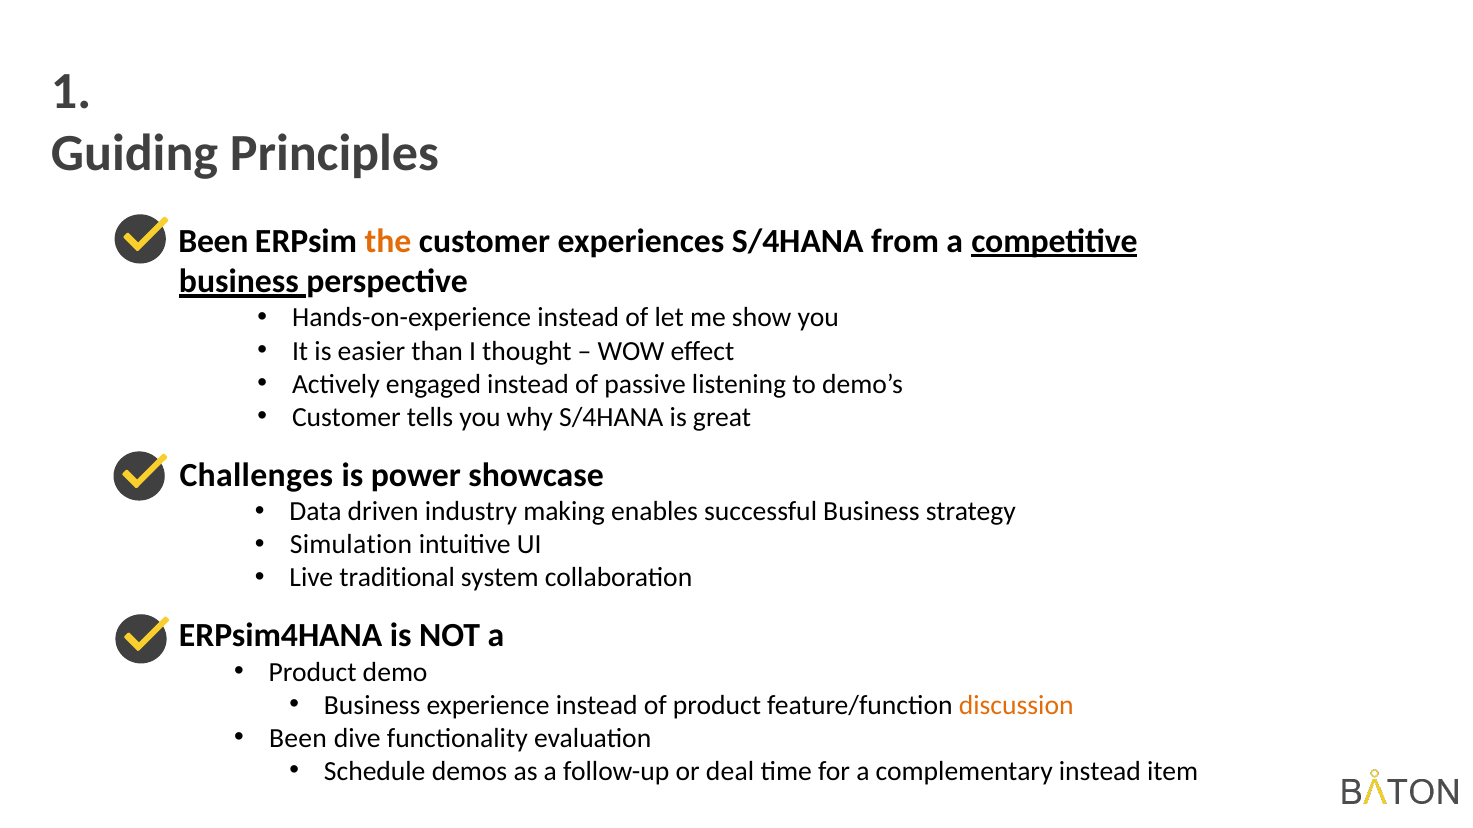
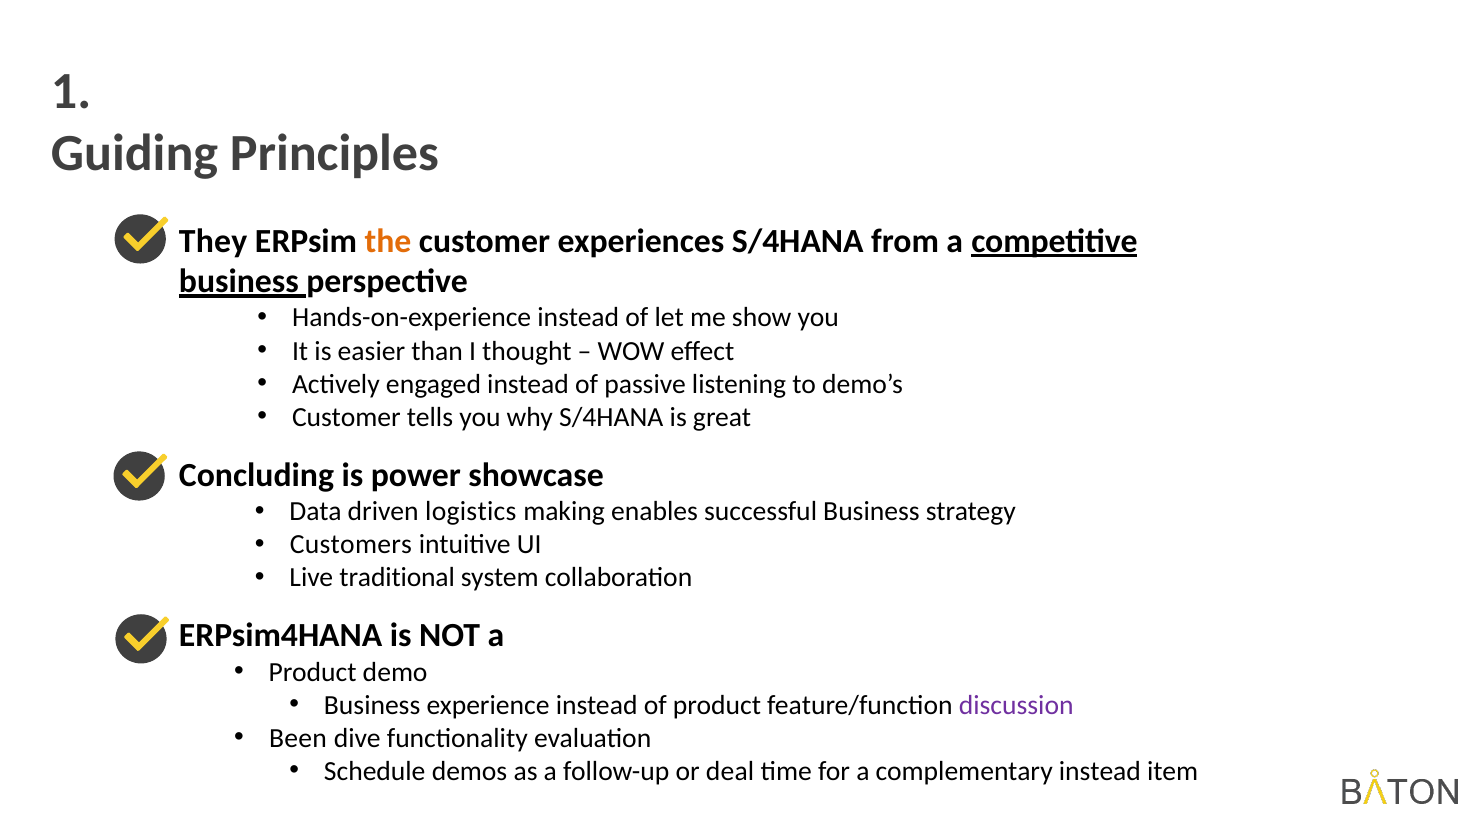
Been at (213, 241): Been -> They
Challenges: Challenges -> Concluding
industry: industry -> logistics
Simulation: Simulation -> Customers
discussion colour: orange -> purple
